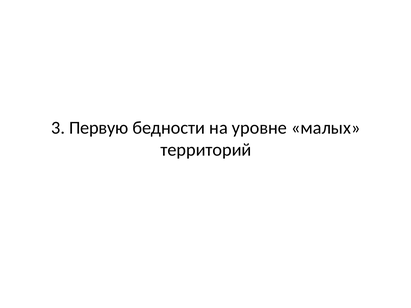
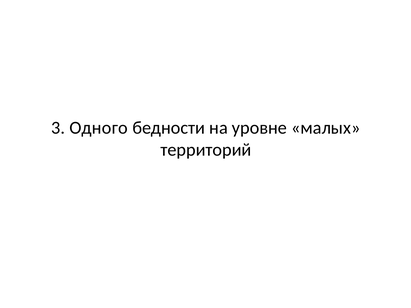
Первую: Первую -> Одного
